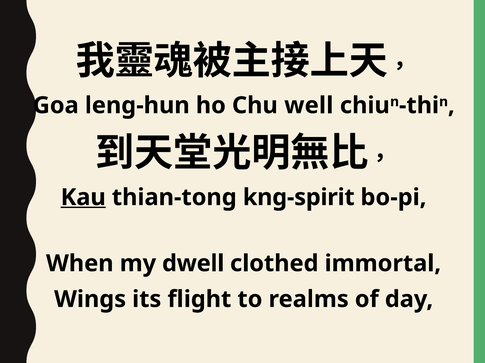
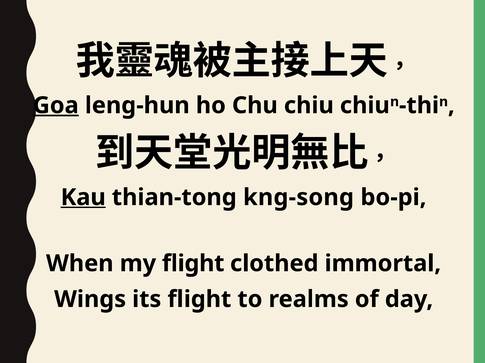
Goa underline: none -> present
Chu well: well -> chiu
kng-spirit: kng-spirit -> kng-song
my dwell: dwell -> flight
